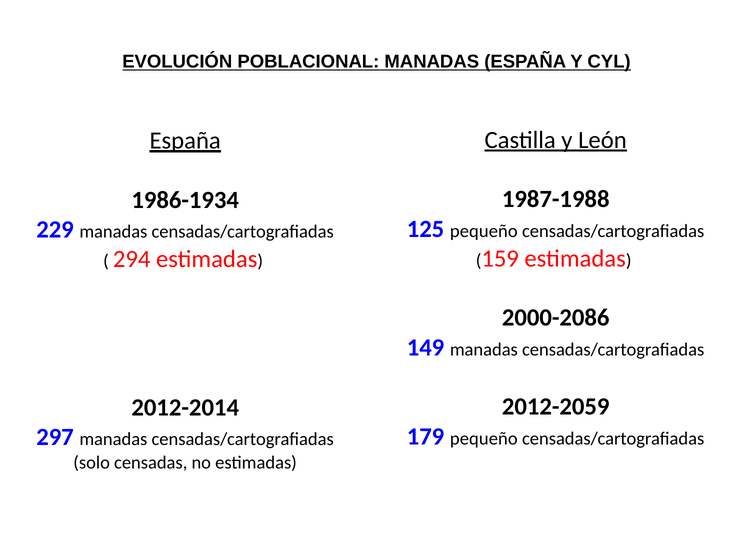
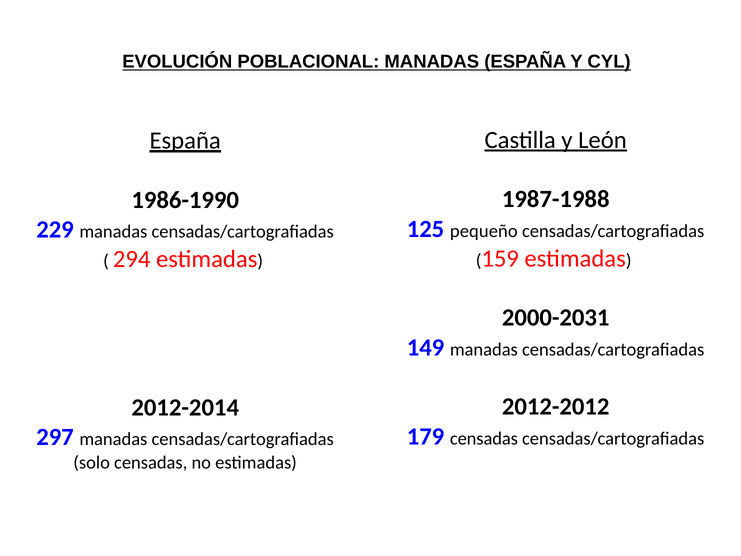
1986-1934: 1986-1934 -> 1986-1990
2000-2086: 2000-2086 -> 2000-2031
2012-2059: 2012-2059 -> 2012-2012
179 pequeño: pequeño -> censadas
